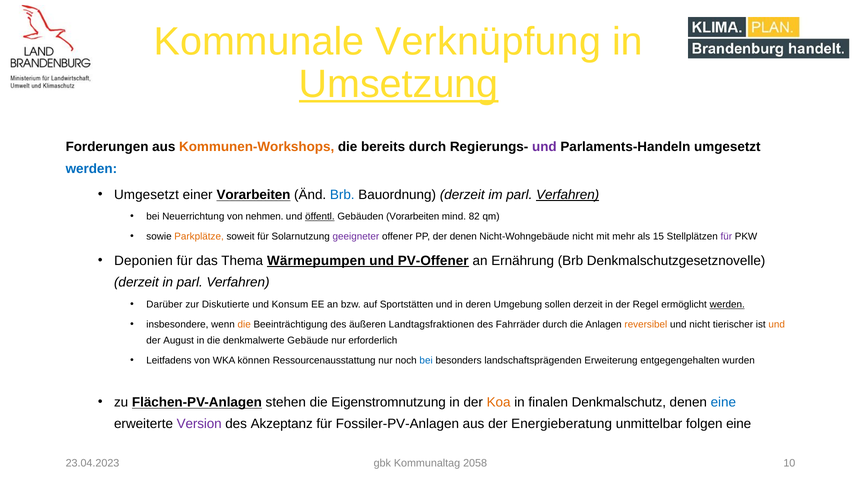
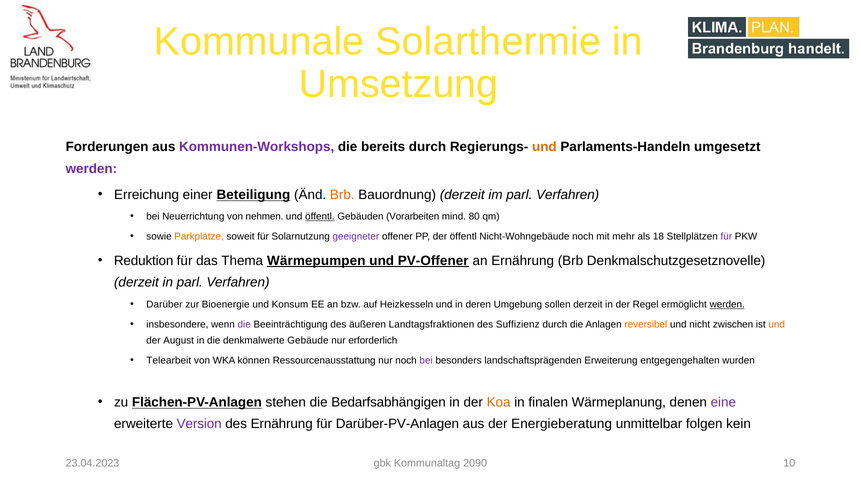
Verknüpfung: Verknüpfung -> Solarthermie
Umsetzung underline: present -> none
Kommunen-Workshops colour: orange -> purple
und at (544, 147) colour: purple -> orange
werden at (91, 169) colour: blue -> purple
Umgesetzt at (147, 194): Umgesetzt -> Erreichung
einer Vorarbeiten: Vorarbeiten -> Beteiligung
Brb at (342, 194) colour: blue -> orange
Verfahren at (568, 194) underline: present -> none
82: 82 -> 80
der denen: denen -> öffentl
Nicht-Wohngebäude nicht: nicht -> noch
15: 15 -> 18
Deponien: Deponien -> Reduktion
Diskutierte: Diskutierte -> Bioenergie
Sportstätten: Sportstätten -> Heizkesseln
die at (244, 324) colour: orange -> purple
Fahrräder: Fahrräder -> Suffizienz
tierischer: tierischer -> zwischen
Leitfadens: Leitfadens -> Telearbeit
bei at (426, 360) colour: blue -> purple
Eigenstromnutzung: Eigenstromnutzung -> Bedarfsabhängigen
Denkmalschutz: Denkmalschutz -> Wärmeplanung
eine at (723, 402) colour: blue -> purple
des Akzeptanz: Akzeptanz -> Ernährung
Fossiler-PV-Anlagen: Fossiler-PV-Anlagen -> Darüber-PV-Anlagen
folgen eine: eine -> kein
2058: 2058 -> 2090
